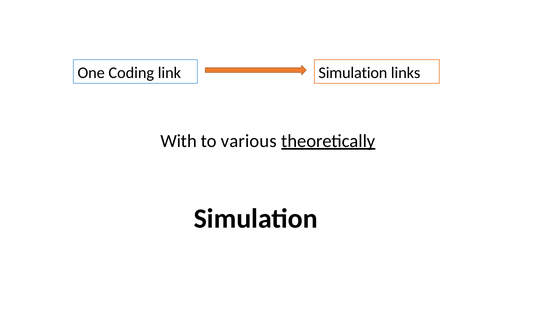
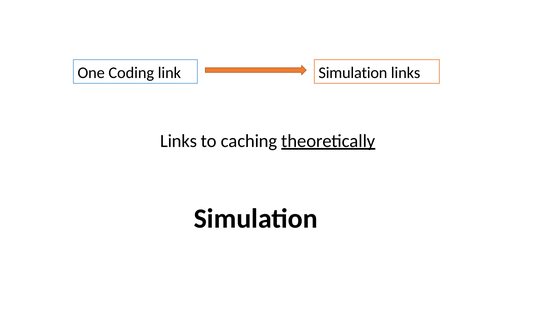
With at (179, 141): With -> Links
various: various -> caching
